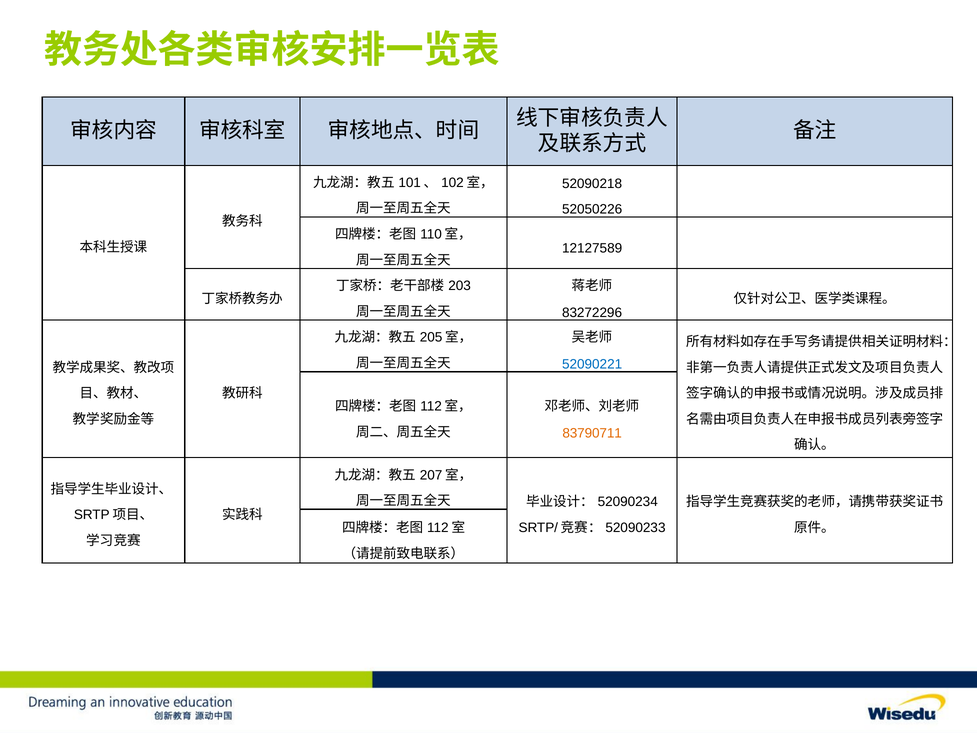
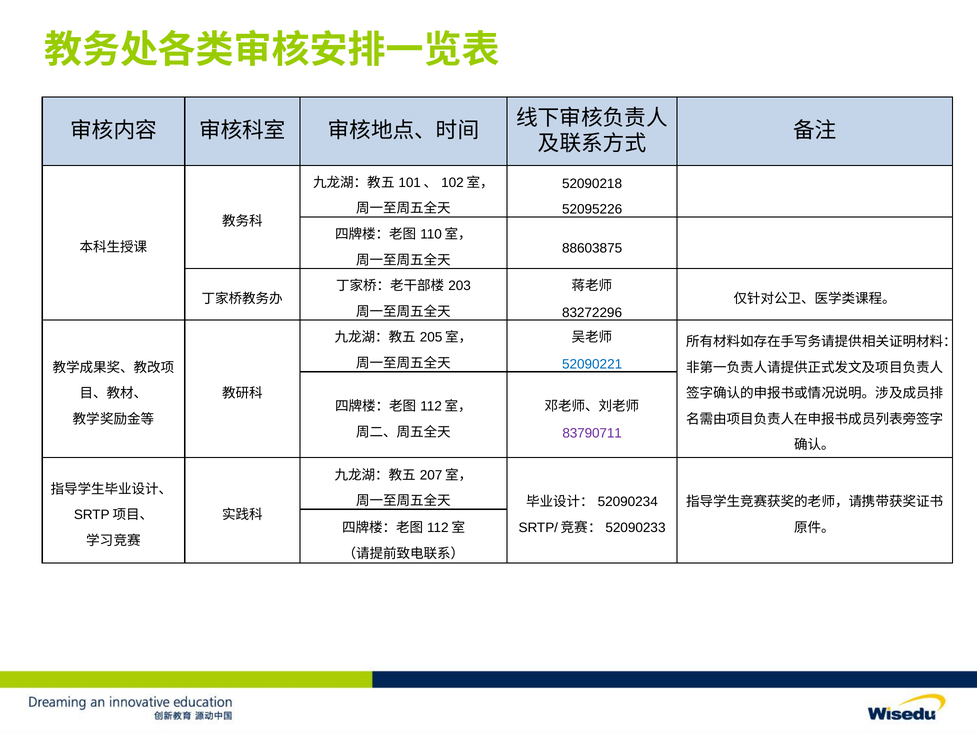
52050226: 52050226 -> 52095226
12127589: 12127589 -> 88603875
83790711 colour: orange -> purple
